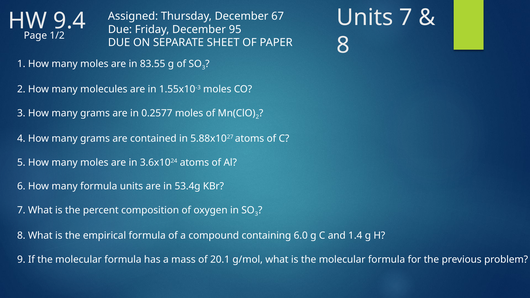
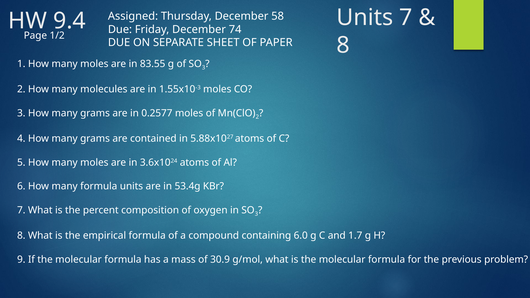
67: 67 -> 58
95: 95 -> 74
1.4: 1.4 -> 1.7
20.1: 20.1 -> 30.9
